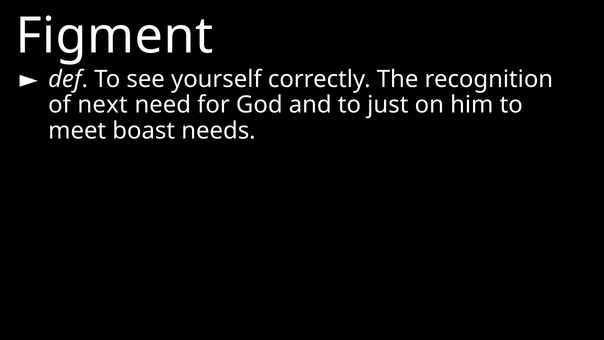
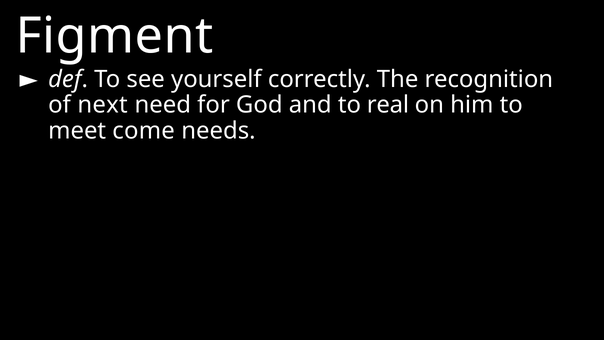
just: just -> real
boast: boast -> come
